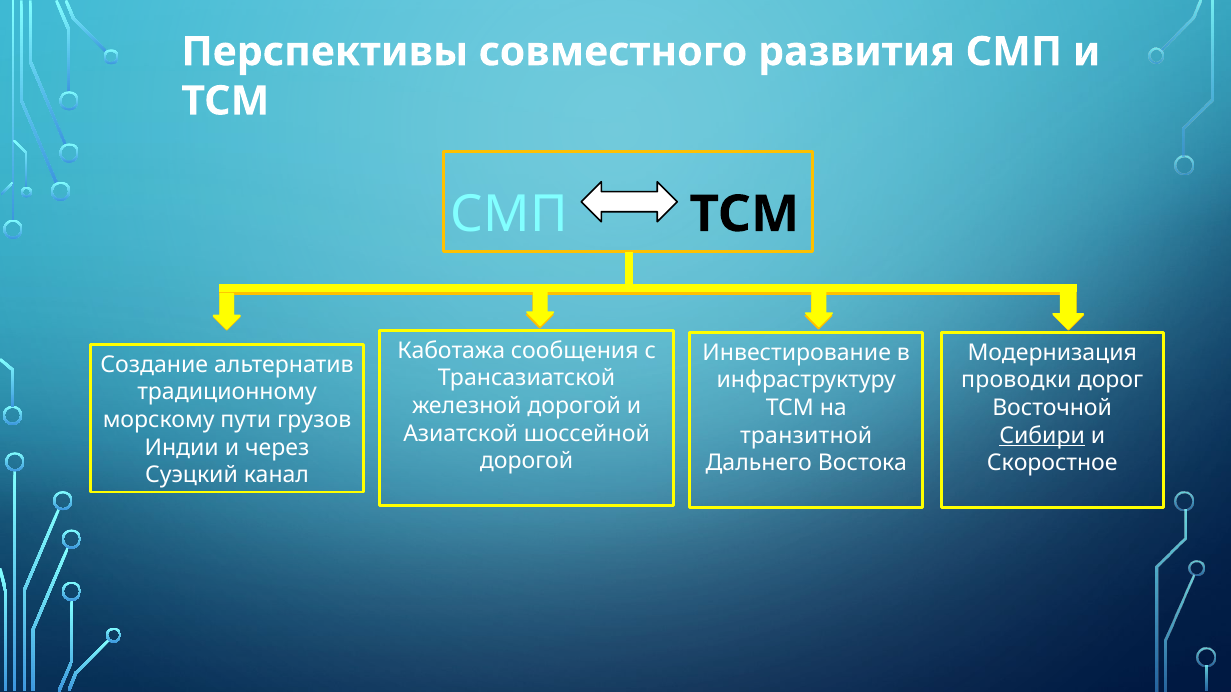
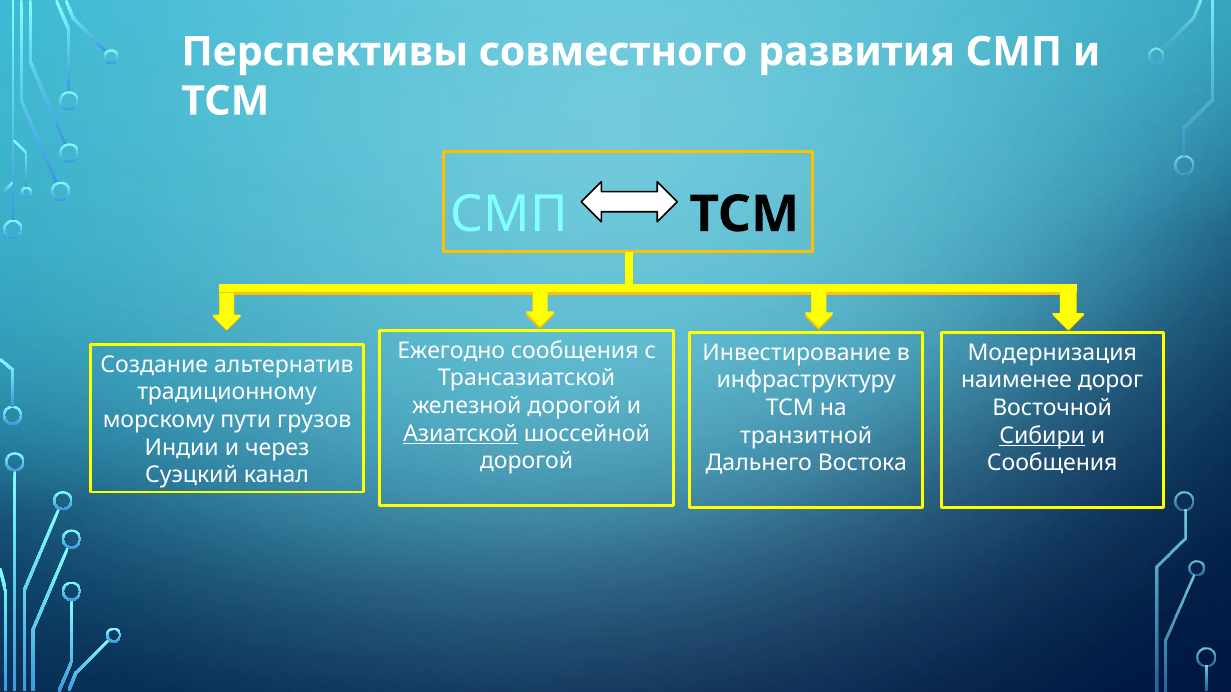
Каботажа: Каботажа -> Ежегодно
проводки: проводки -> наименее
Азиатской underline: none -> present
Скоростное at (1052, 464): Скоростное -> Сообщения
